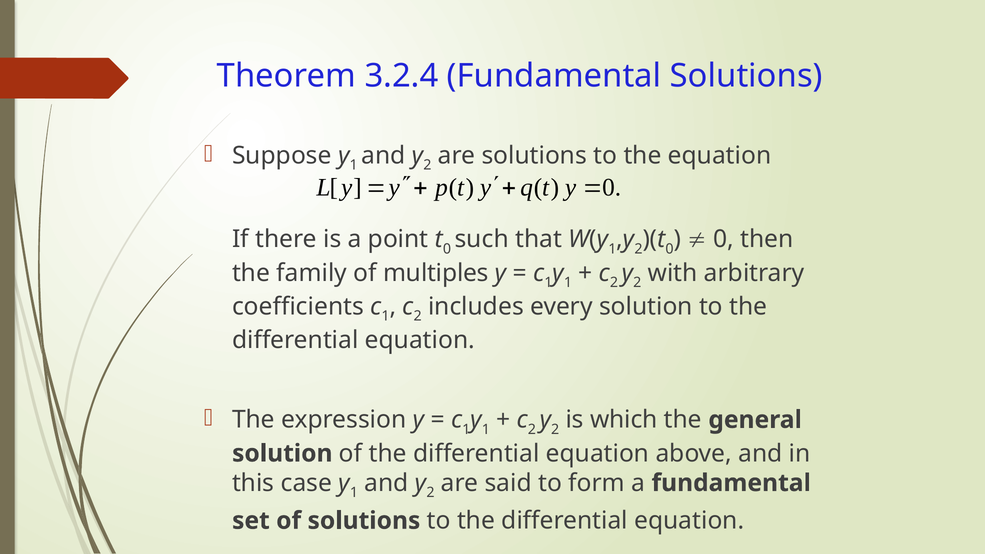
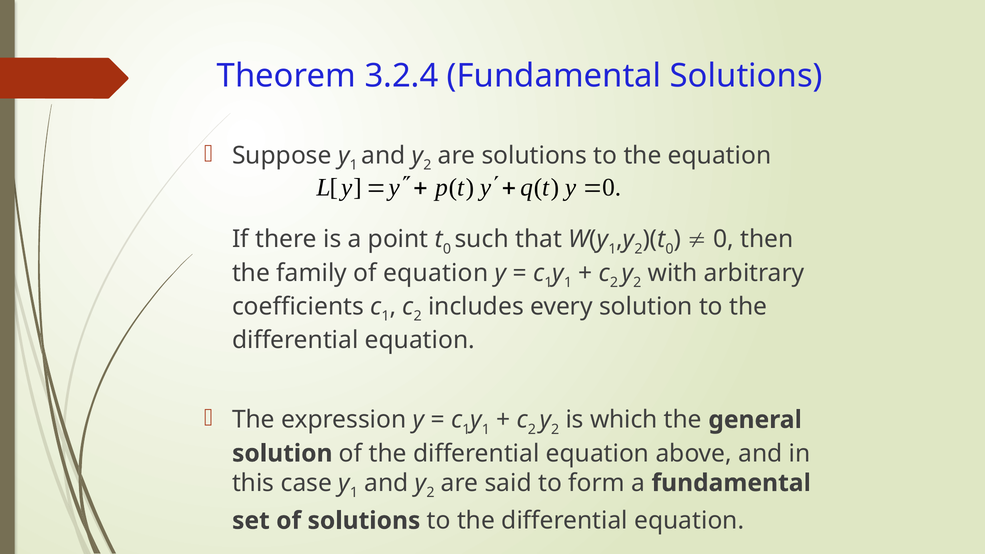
of multiples: multiples -> equation
